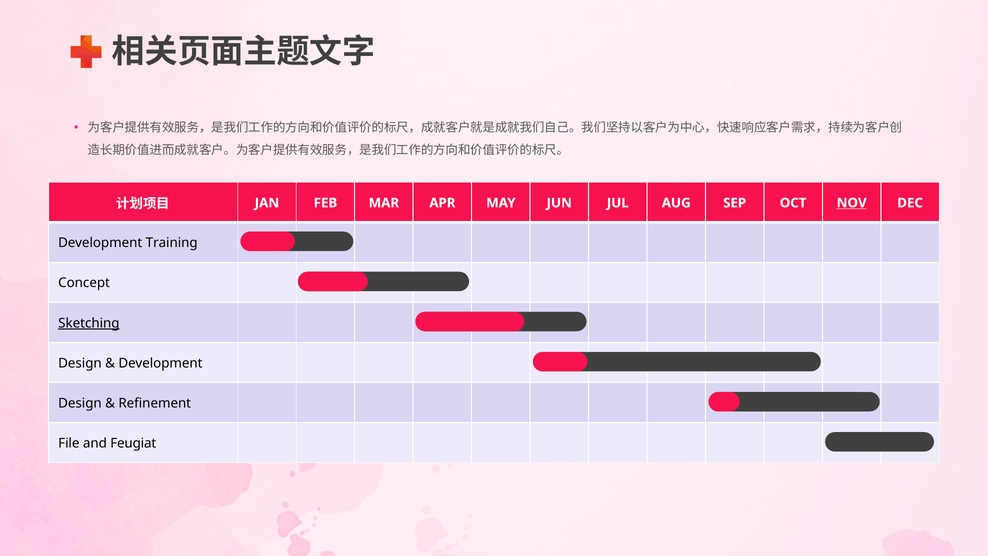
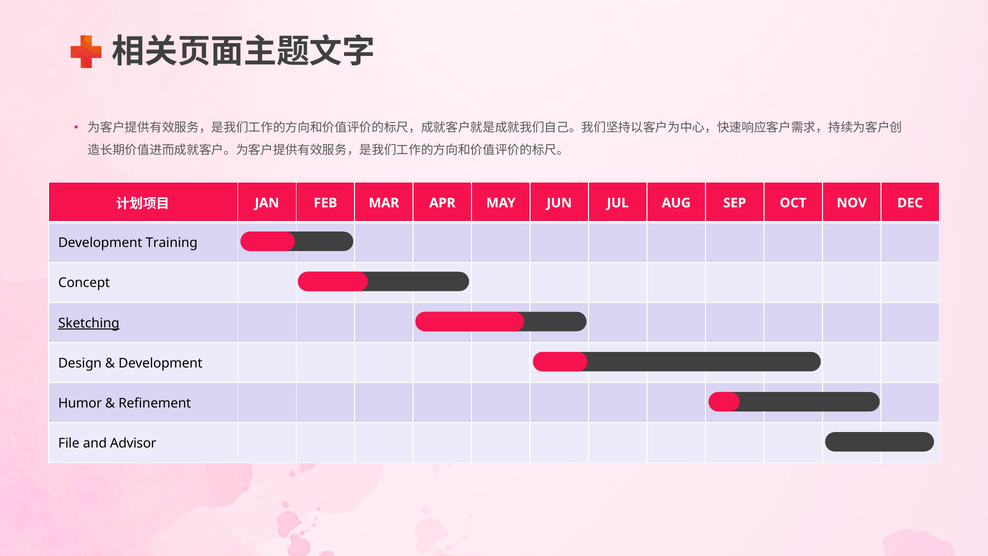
NOV underline: present -> none
Design at (80, 403): Design -> Humor
Feugiat: Feugiat -> Advisor
